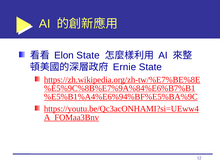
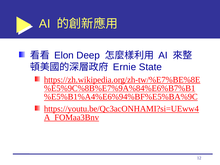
Elon State: State -> Deep
